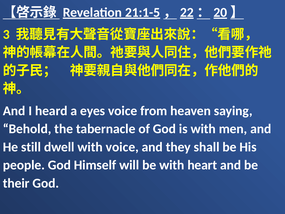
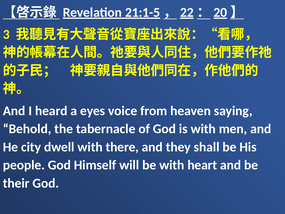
still: still -> city
with voice: voice -> there
